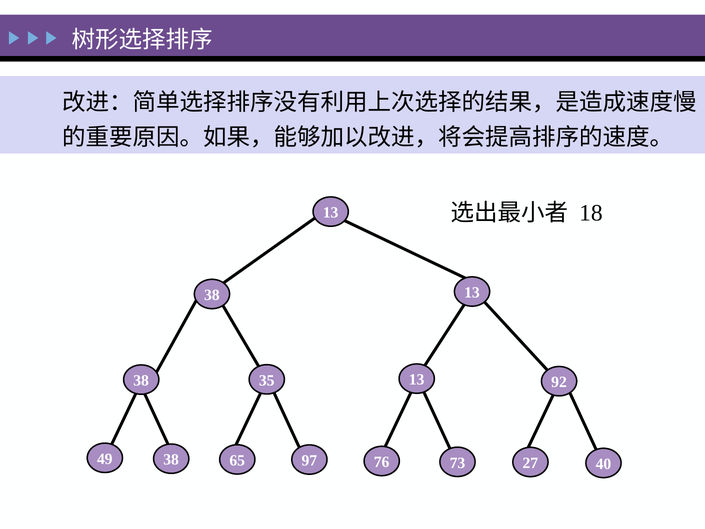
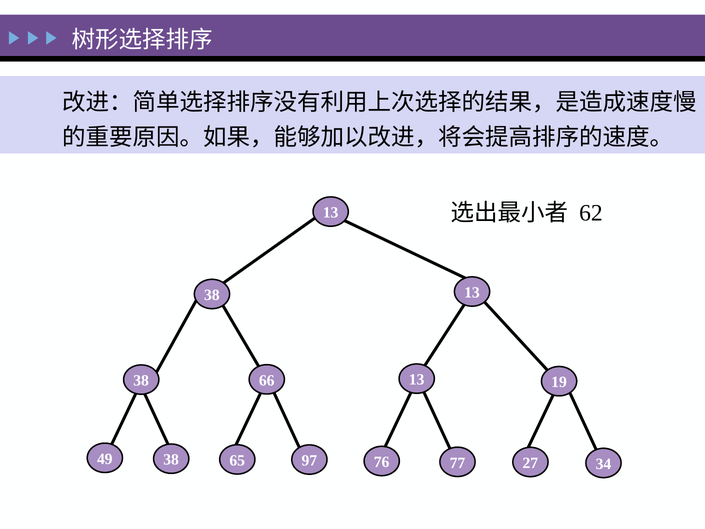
18: 18 -> 62
35: 35 -> 66
92: 92 -> 19
40: 40 -> 34
73: 73 -> 77
